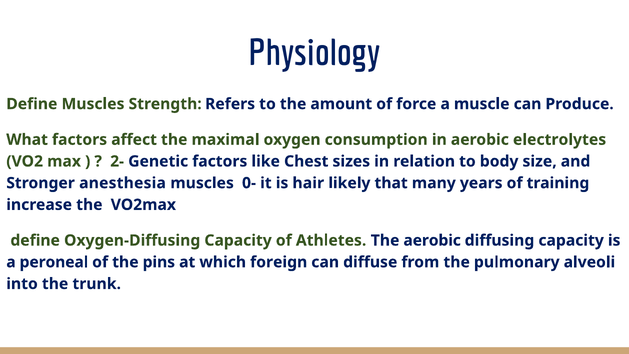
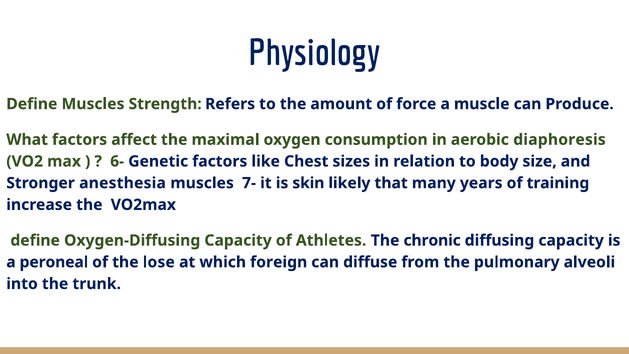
electrolytes: electrolytes -> diaphoresis
2-: 2- -> 6-
0-: 0- -> 7-
hair: hair -> skin
The aerobic: aerobic -> chronic
pins: pins -> lose
